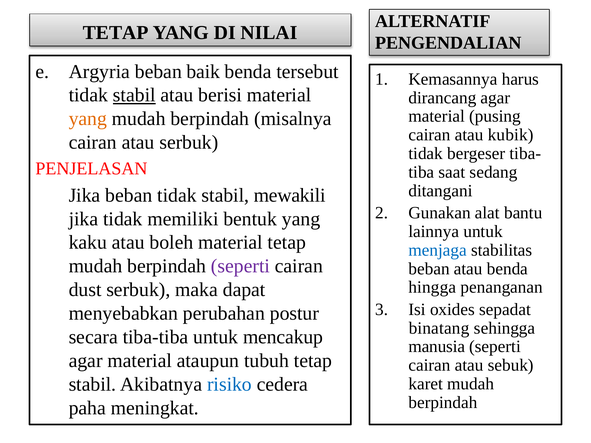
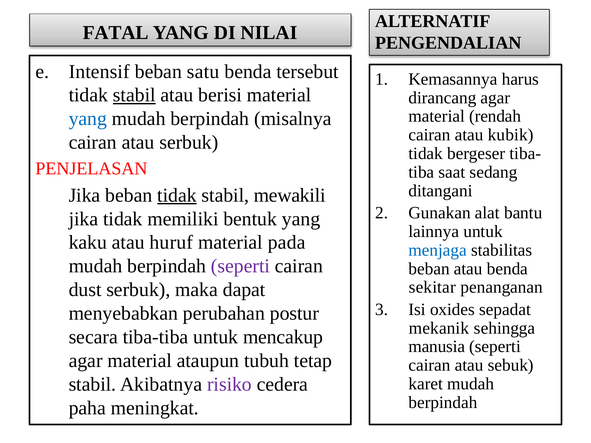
TETAP at (116, 33): TETAP -> FATAL
Argyria: Argyria -> Intensif
baik: baik -> satu
pusing: pusing -> rendah
yang at (88, 119) colour: orange -> blue
tidak at (177, 195) underline: none -> present
boleh: boleh -> huruf
material tetap: tetap -> pada
hingga: hingga -> sekitar
binatang: binatang -> mekanik
risiko colour: blue -> purple
